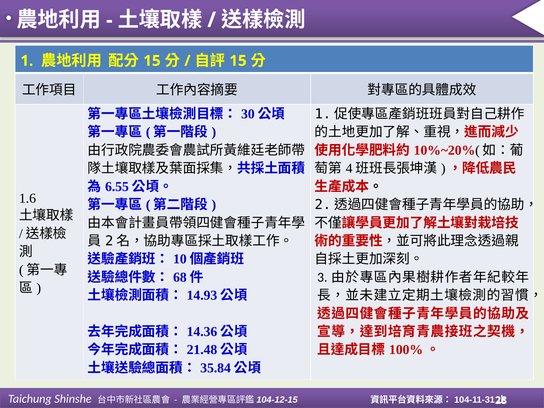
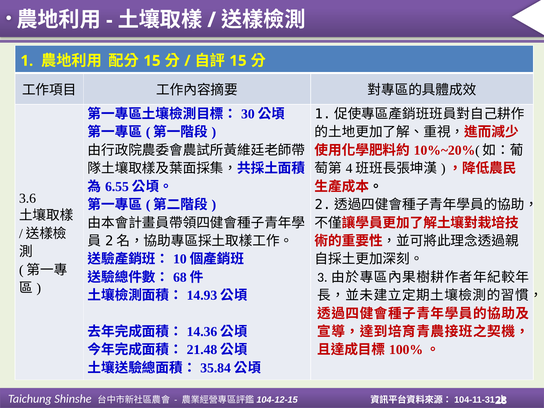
1.6: 1.6 -> 3.6
